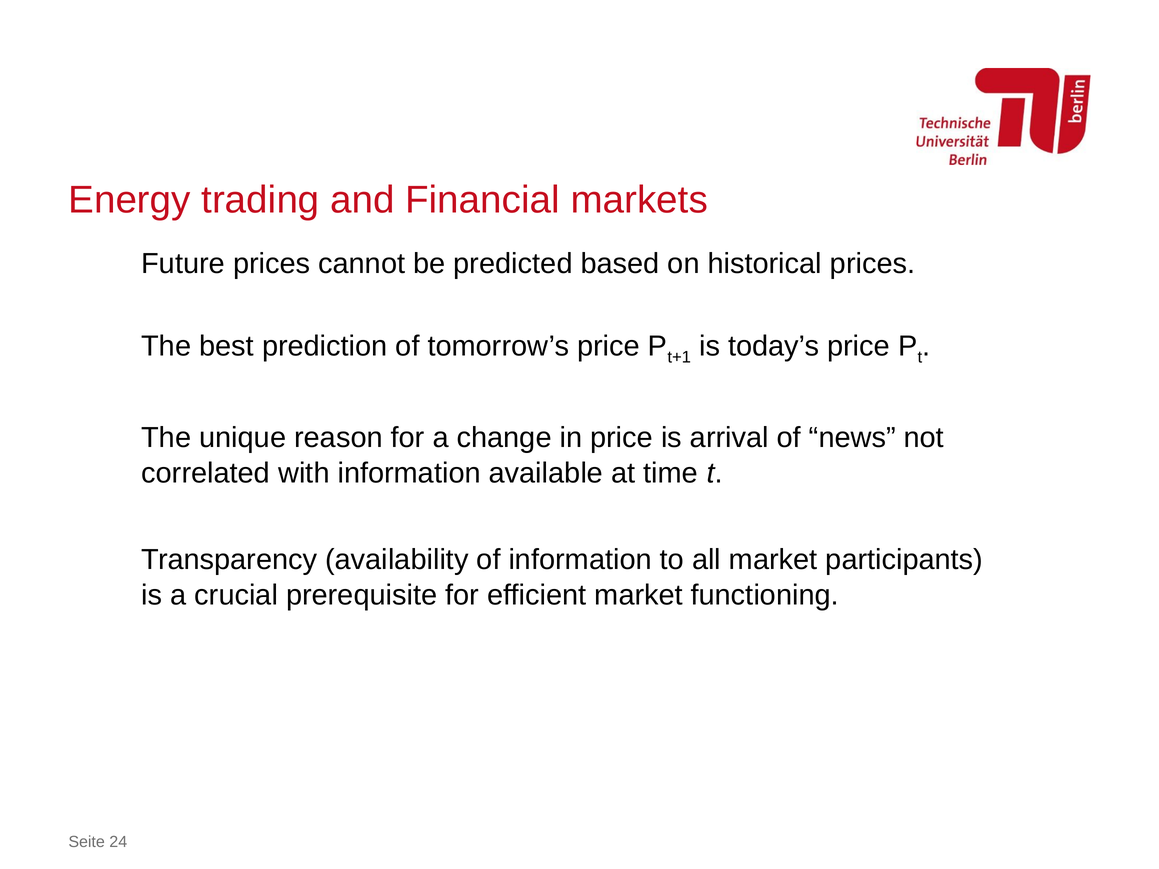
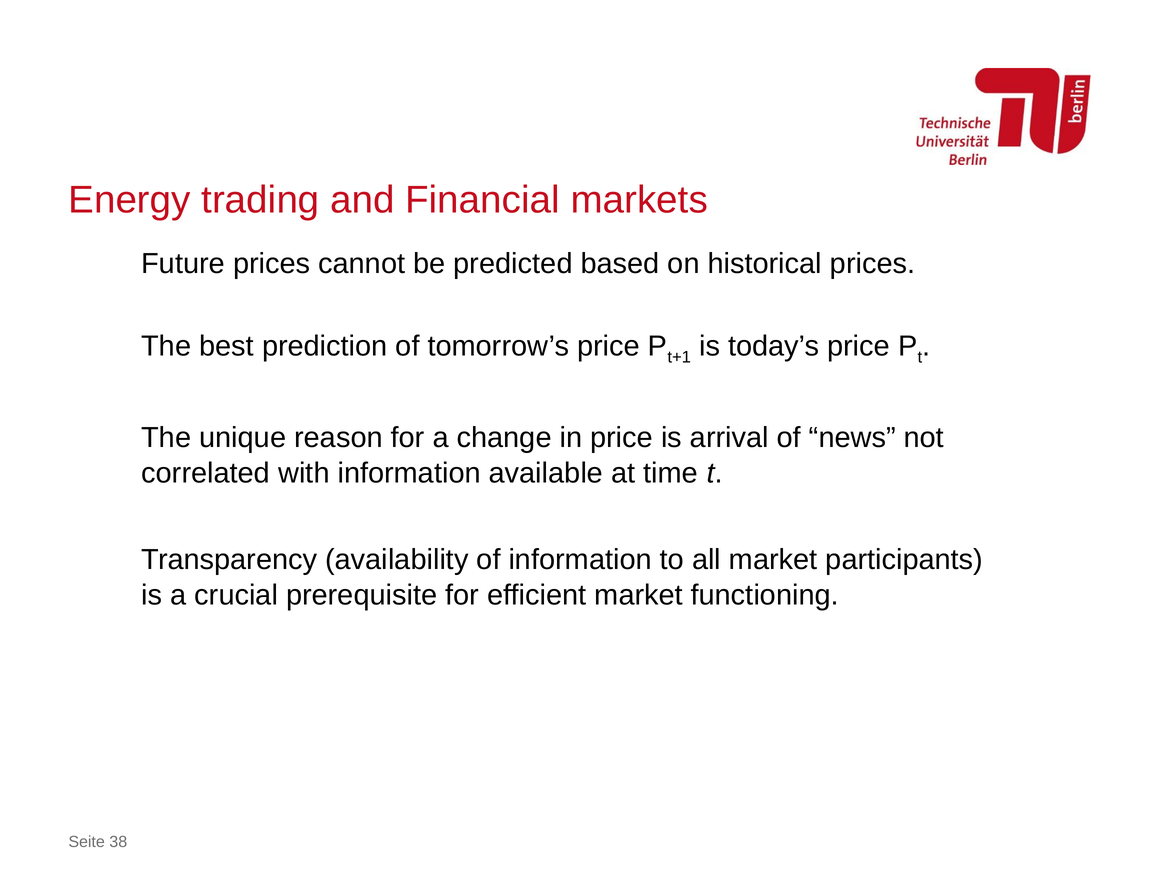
24: 24 -> 38
